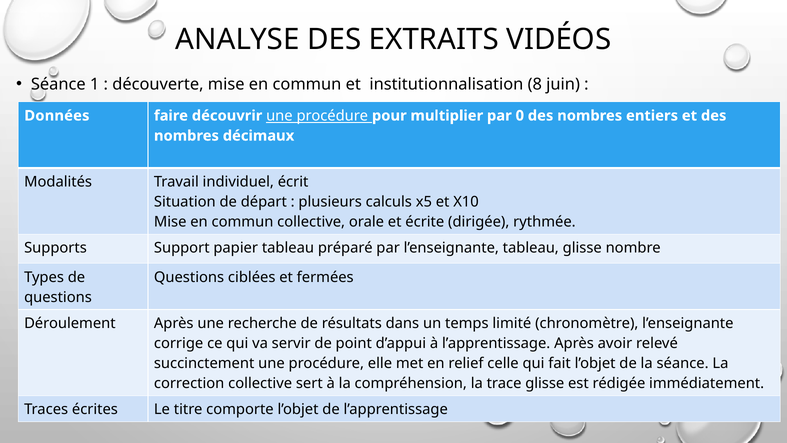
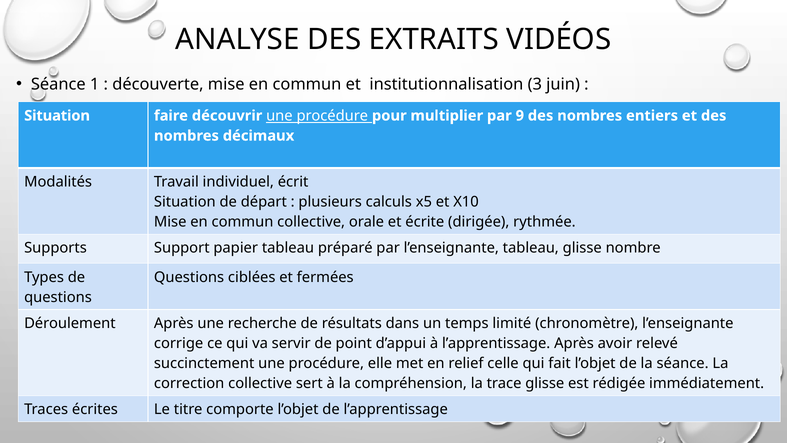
8: 8 -> 3
Données at (57, 116): Données -> Situation
0: 0 -> 9
